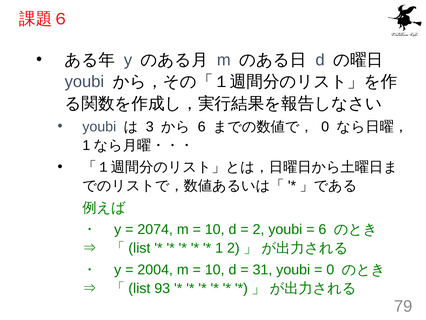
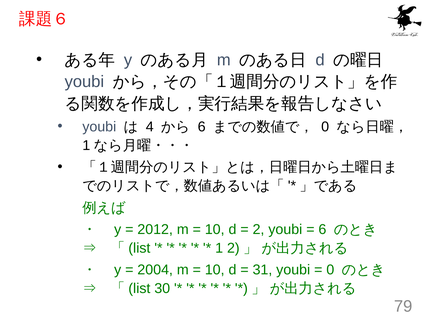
3: 3 -> 4
2074: 2074 -> 2012
93: 93 -> 30
